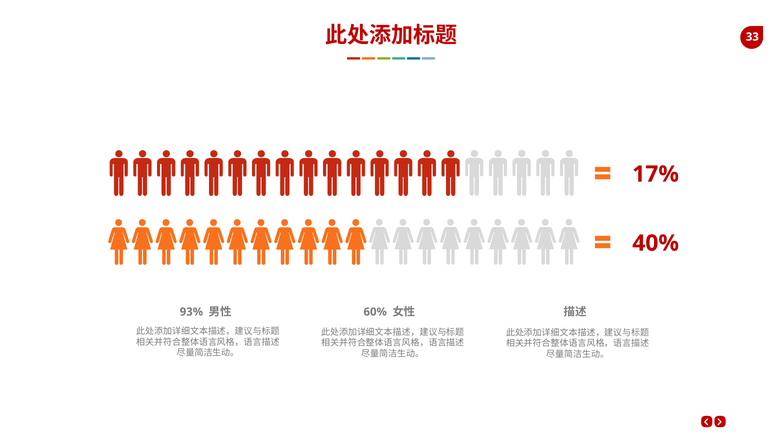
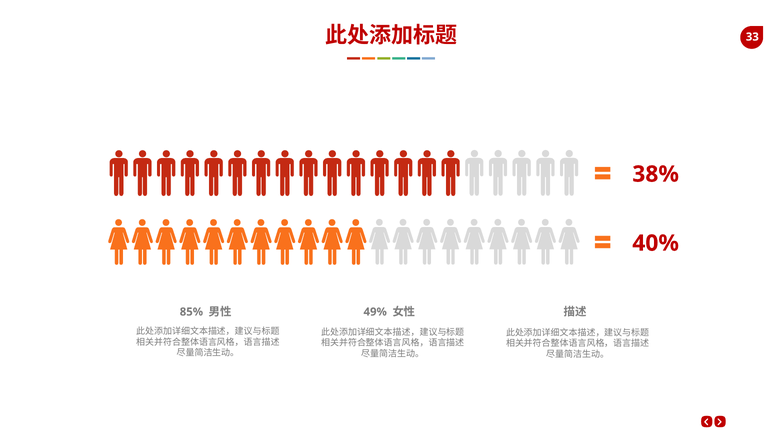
17%: 17% -> 38%
93%: 93% -> 85%
60%: 60% -> 49%
